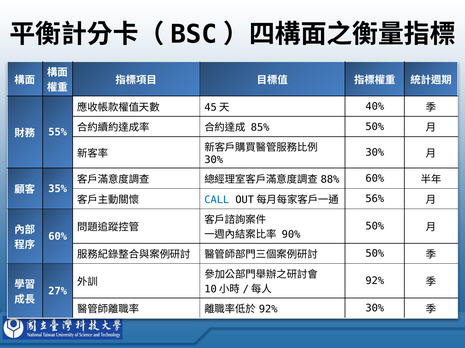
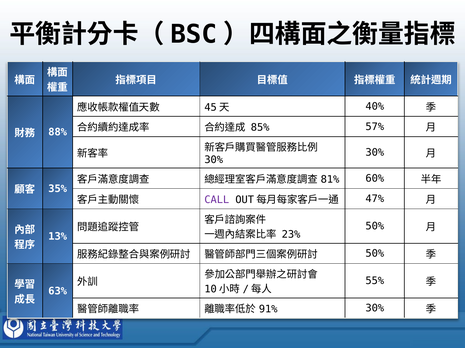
85% 50%: 50% -> 57%
55%: 55% -> 88%
88%: 88% -> 81%
CALL colour: blue -> purple
56%: 56% -> 47%
90%: 90% -> 23%
60% at (58, 237): 60% -> 13%
92% at (375, 282): 92% -> 55%
27%: 27% -> 63%
92% at (268, 310): 92% -> 91%
